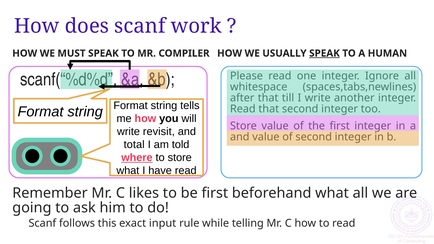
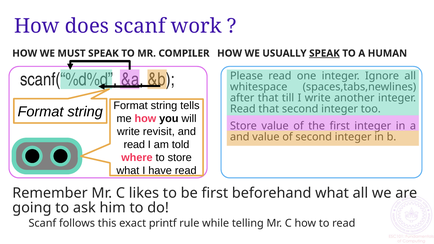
total at (134, 145): total -> read
where underline: present -> none
input: input -> printf
